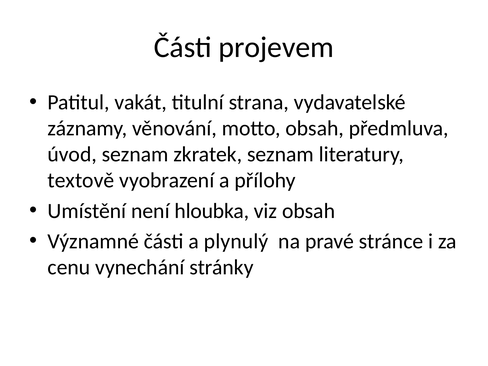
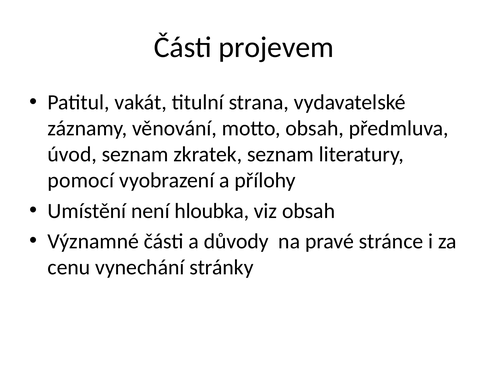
textově: textově -> pomocí
plynulý: plynulý -> důvody
